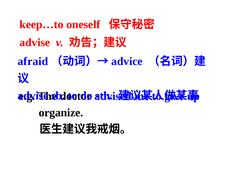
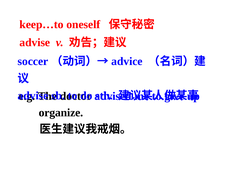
afraid: afraid -> soccer
